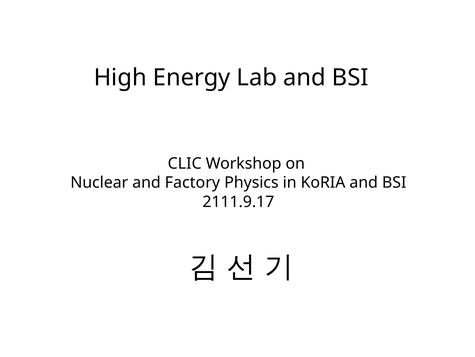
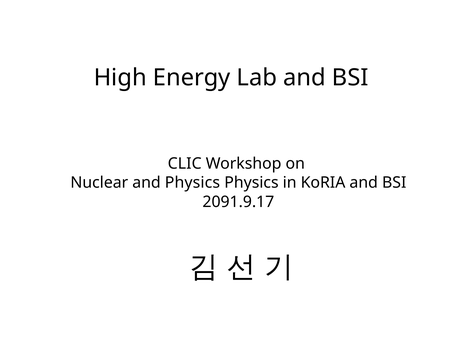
and Factory: Factory -> Physics
2111.9.17: 2111.9.17 -> 2091.9.17
